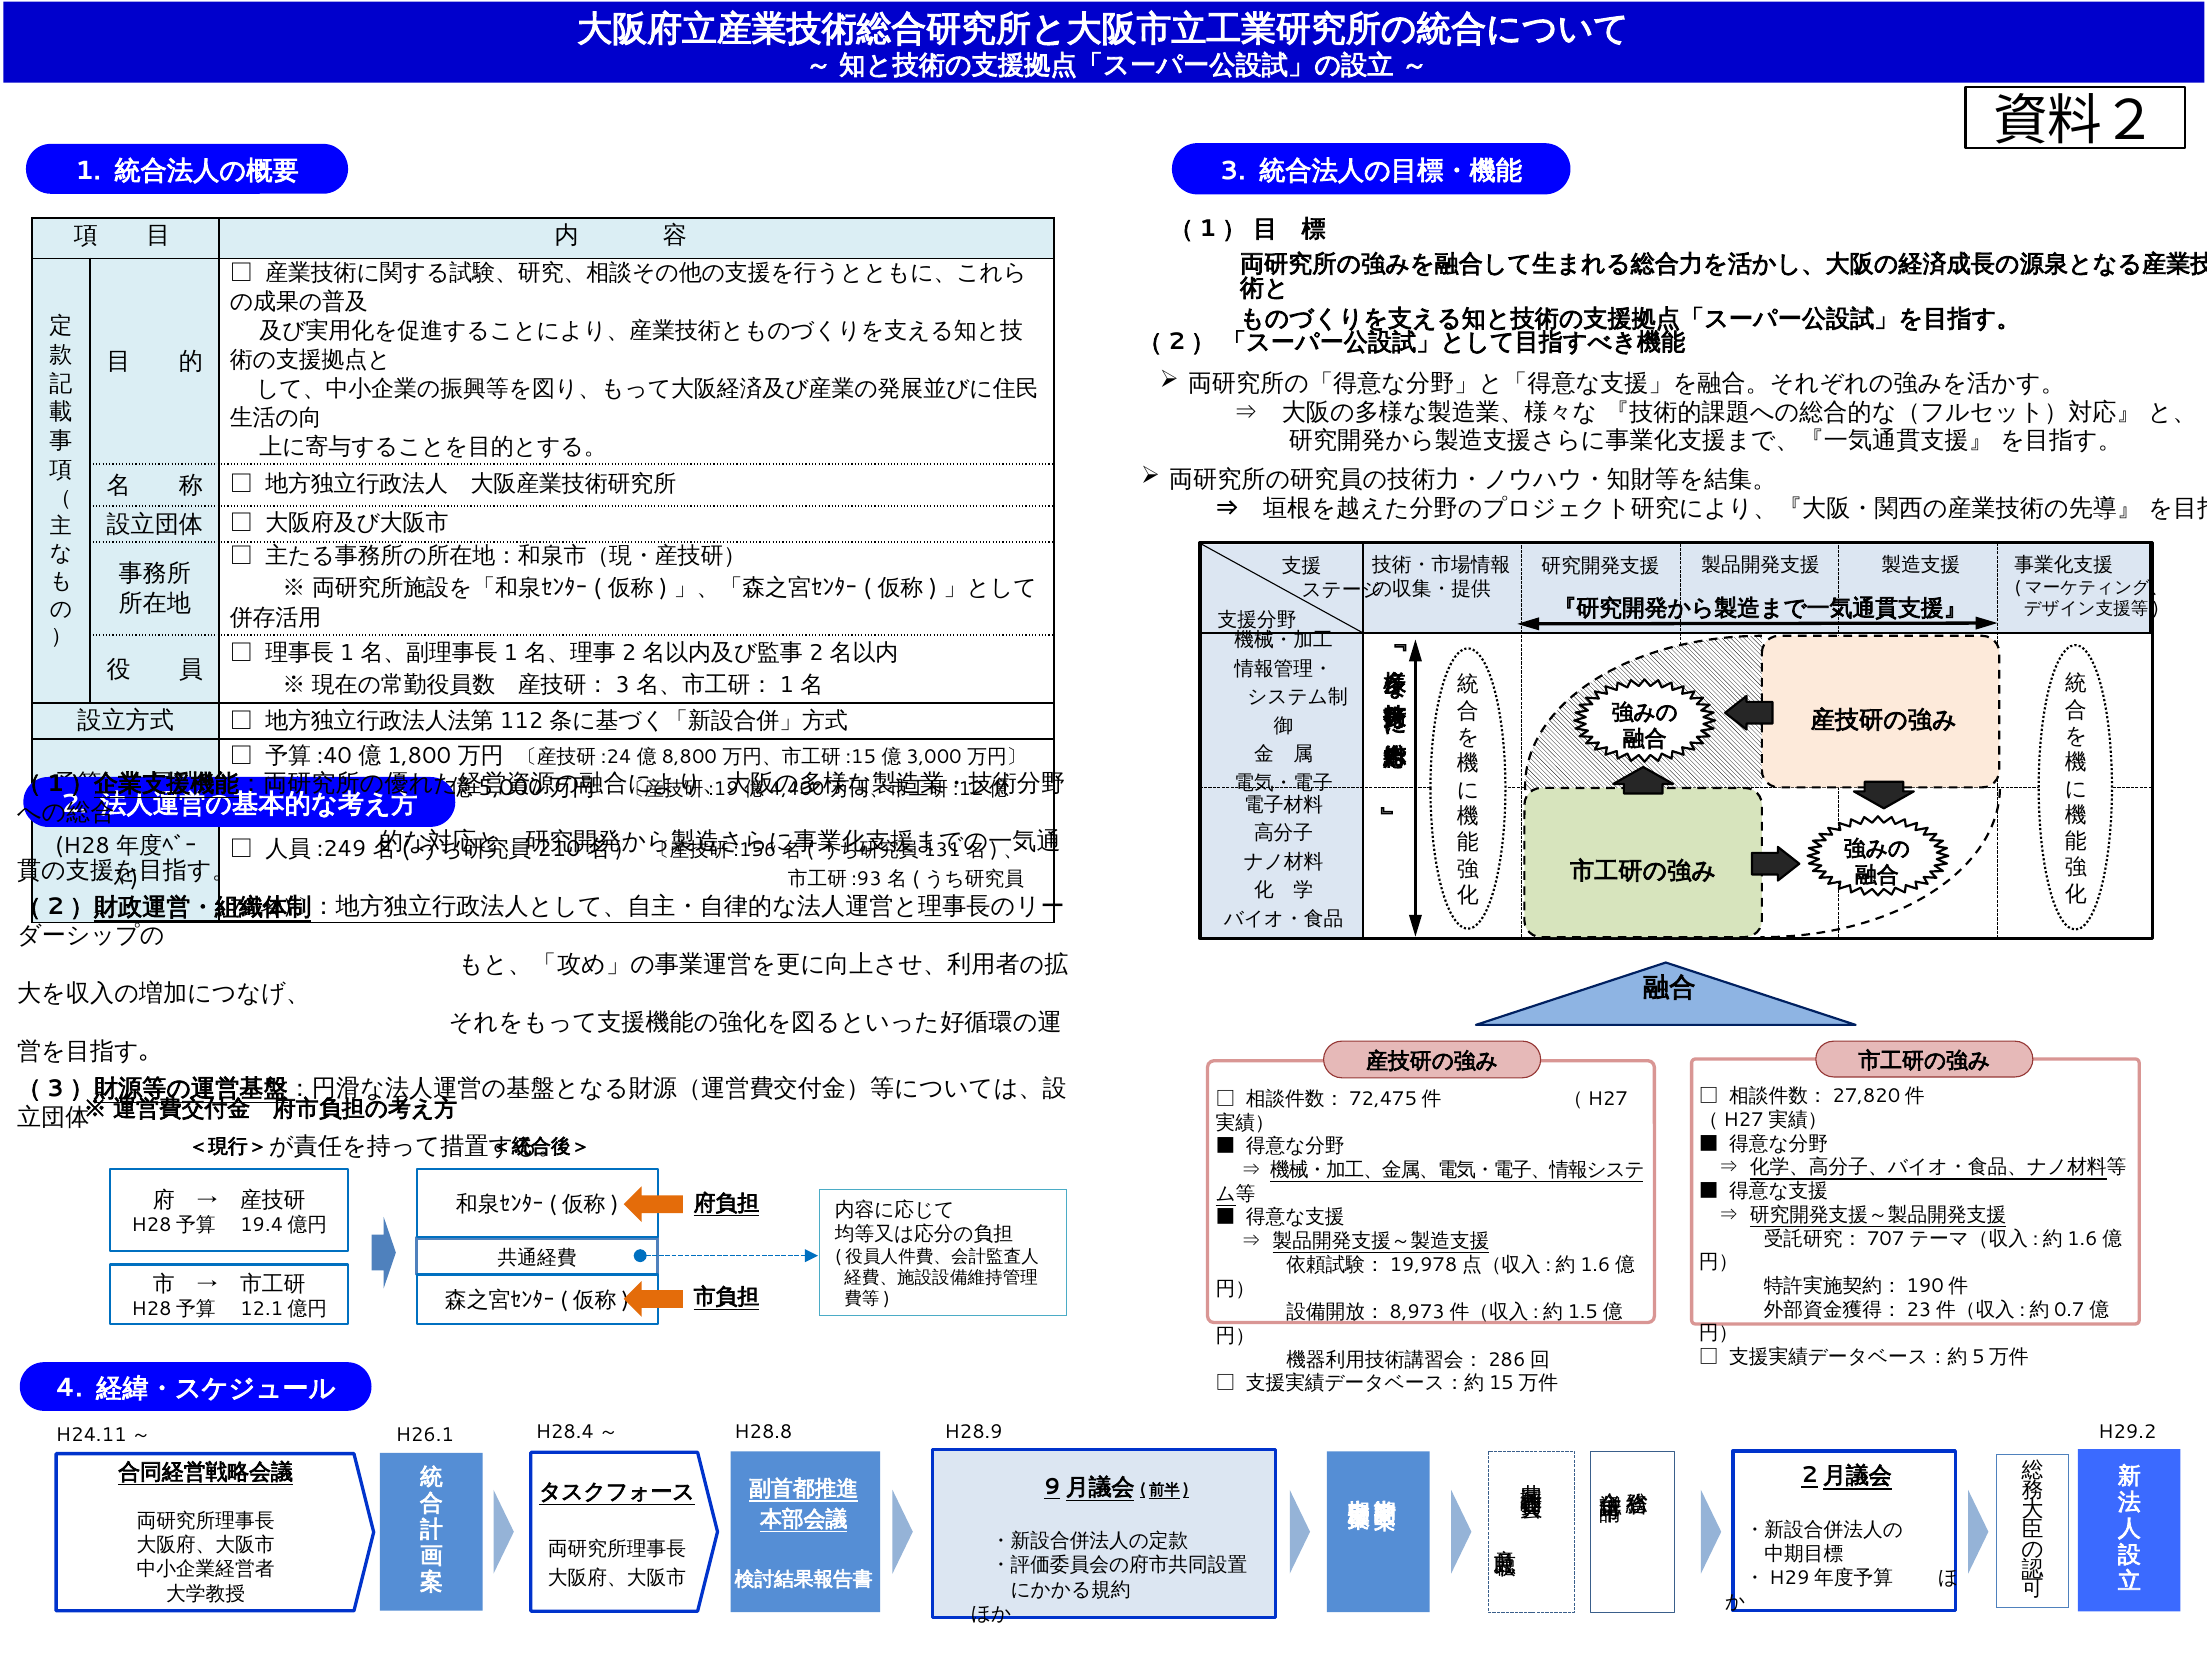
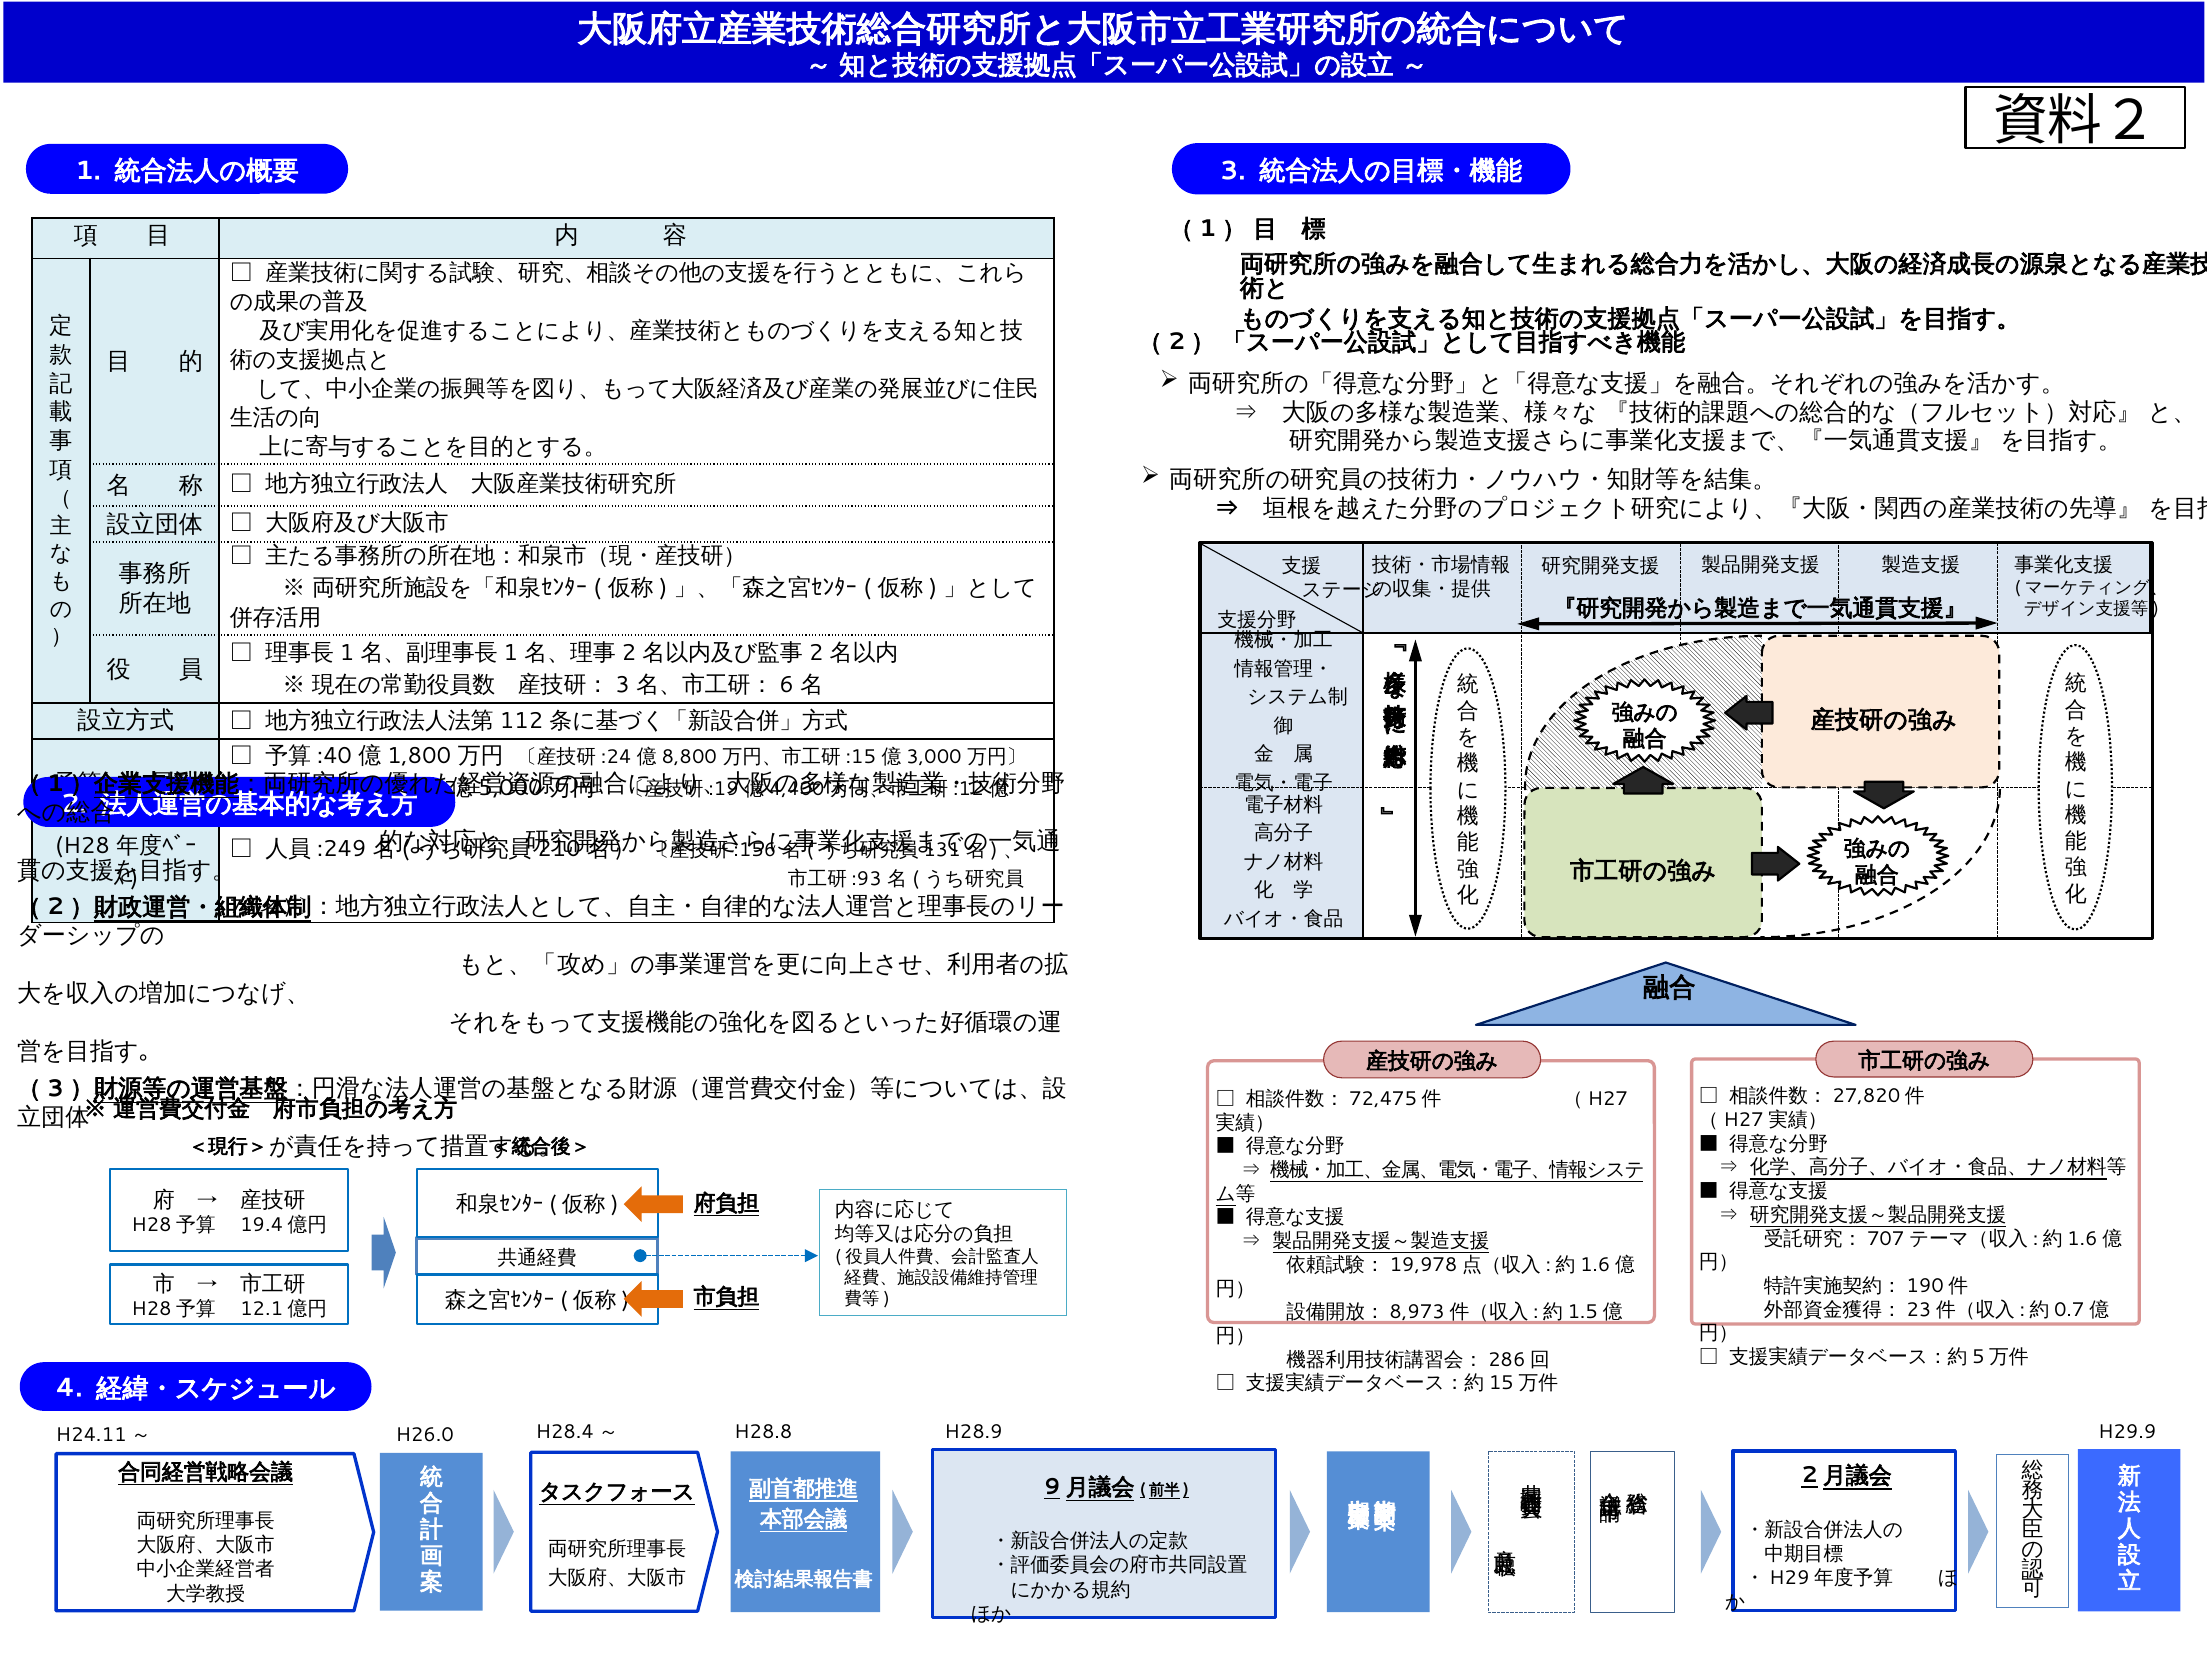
1 at (787, 685): 1 -> 6
H26.1: H26.1 -> H26.0
H29.2: H29.2 -> H29.9
